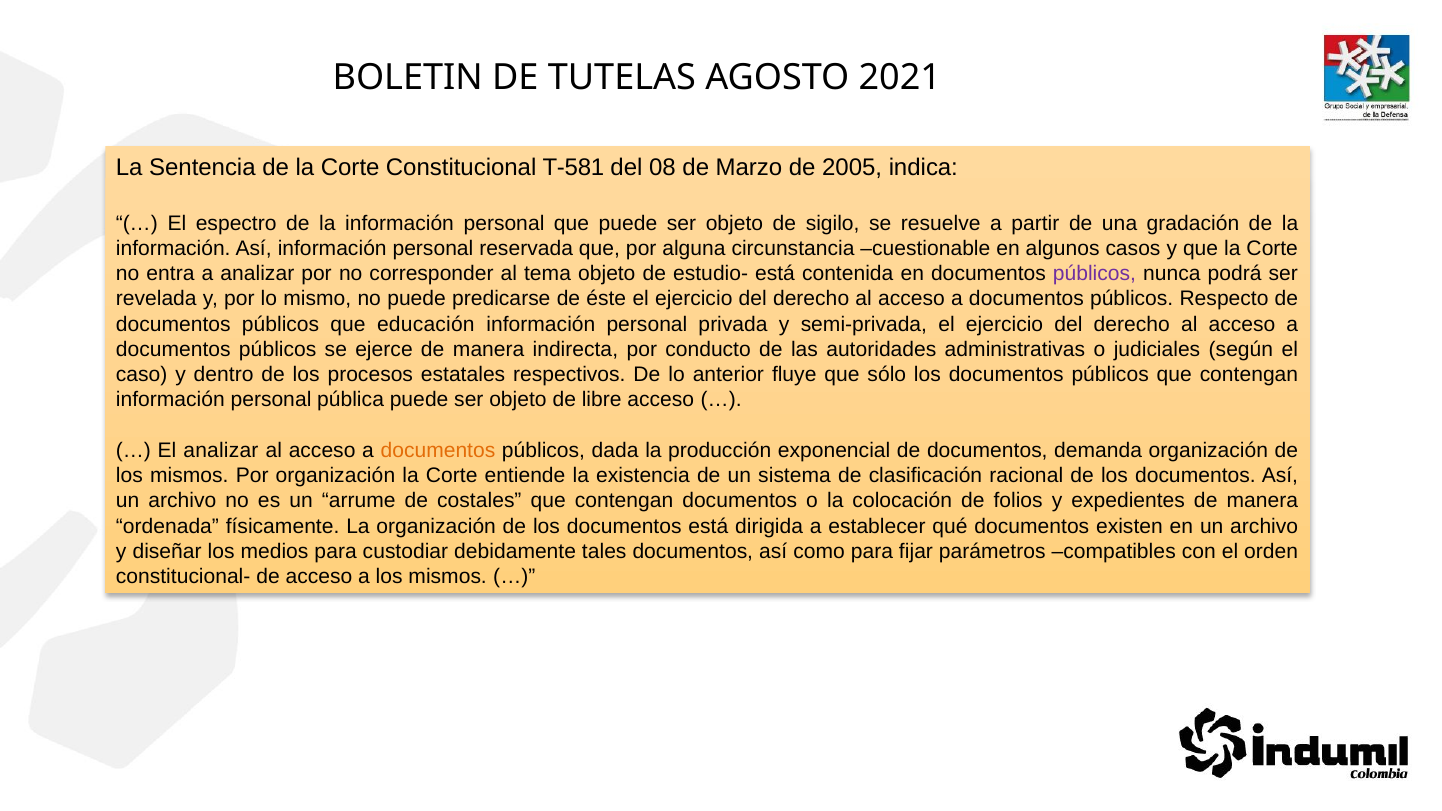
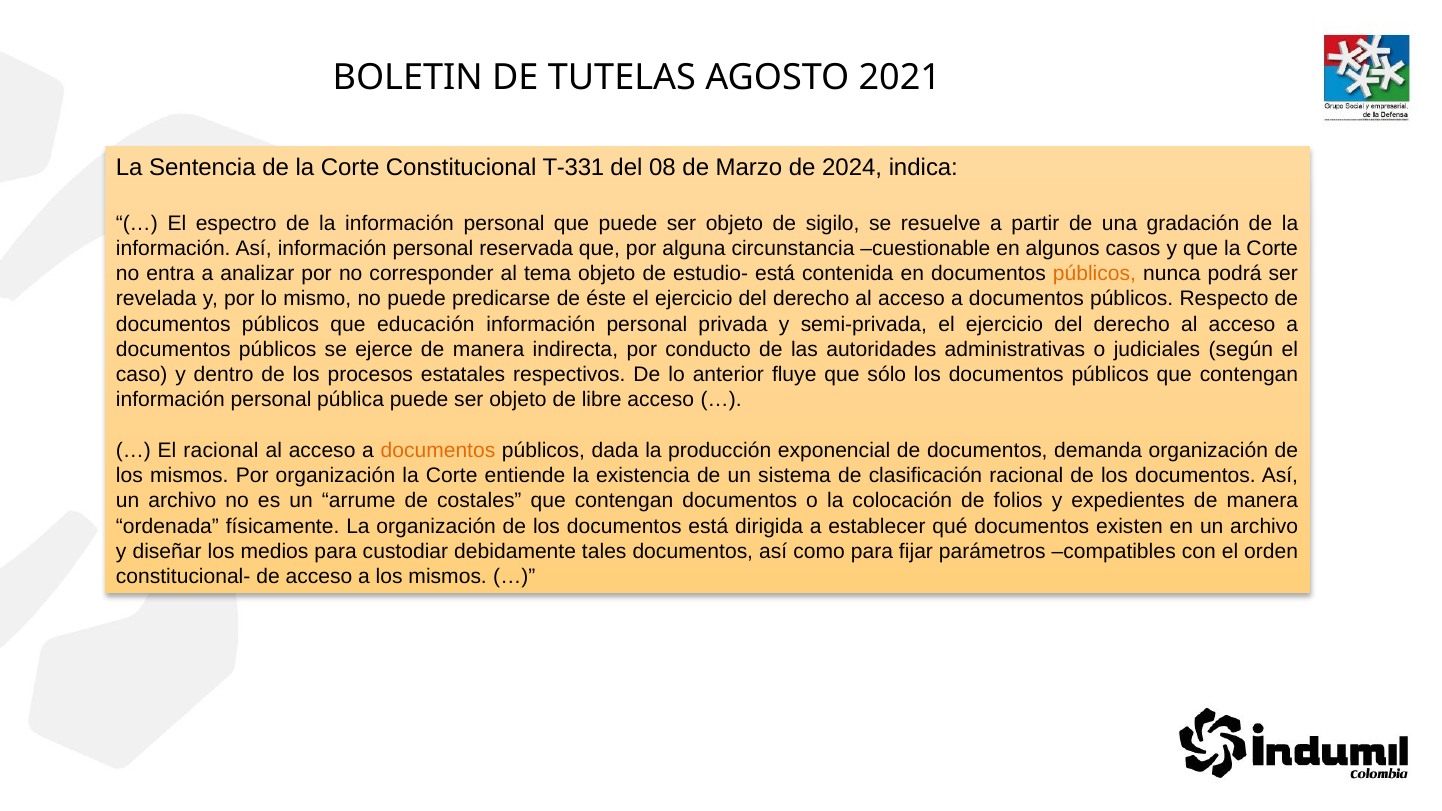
T-581: T-581 -> T-331
2005: 2005 -> 2024
públicos at (1094, 274) colour: purple -> orange
El analizar: analizar -> racional
